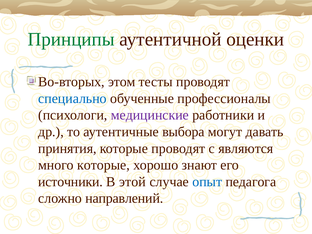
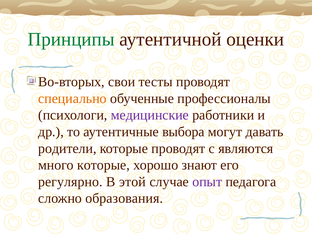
этом: этом -> свои
специально colour: blue -> orange
принятия: принятия -> родители
источники: источники -> регулярно
опыт colour: blue -> purple
направлений: направлений -> образования
